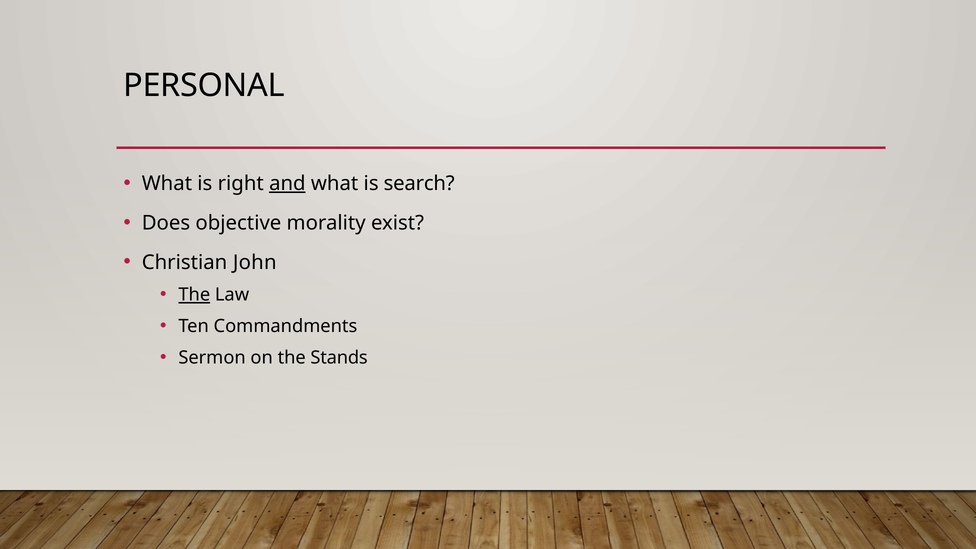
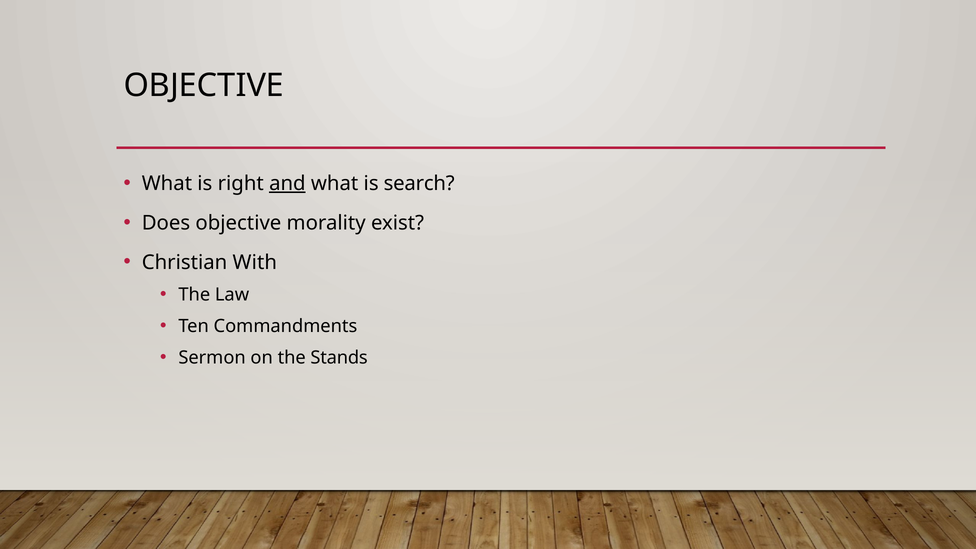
PERSONAL at (204, 85): PERSONAL -> OBJECTIVE
John: John -> With
The at (194, 295) underline: present -> none
